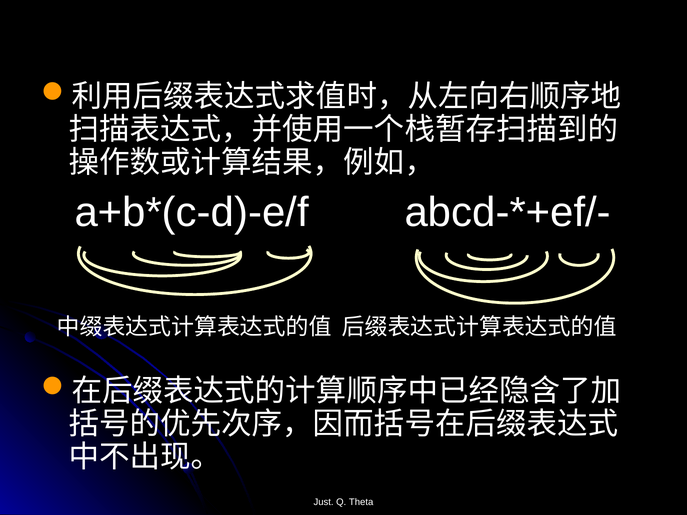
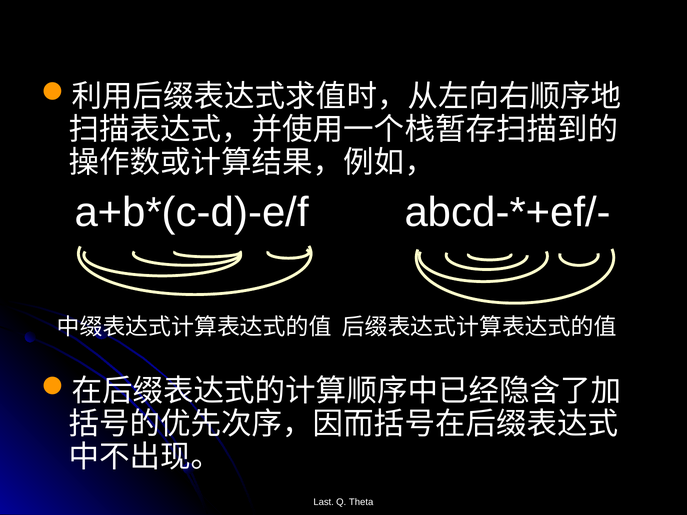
Just: Just -> Last
